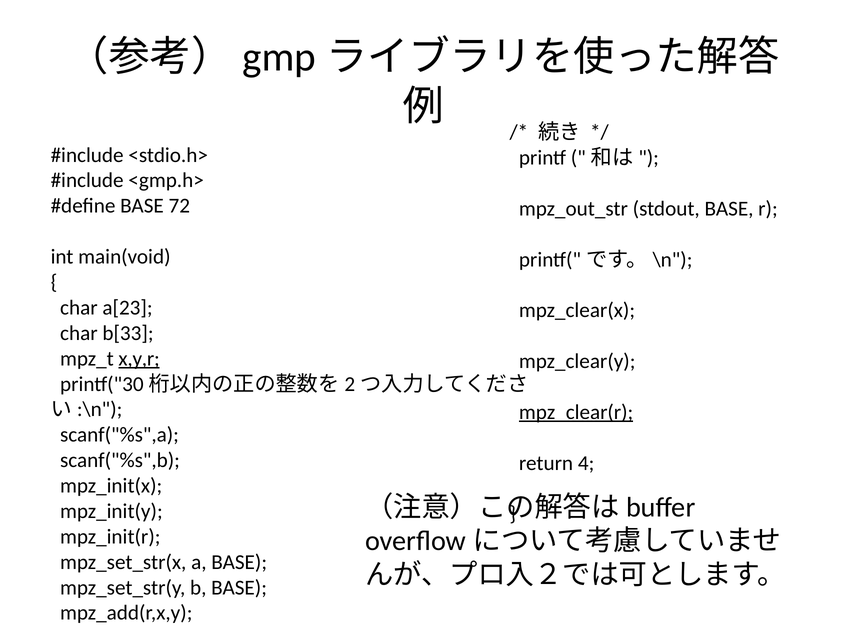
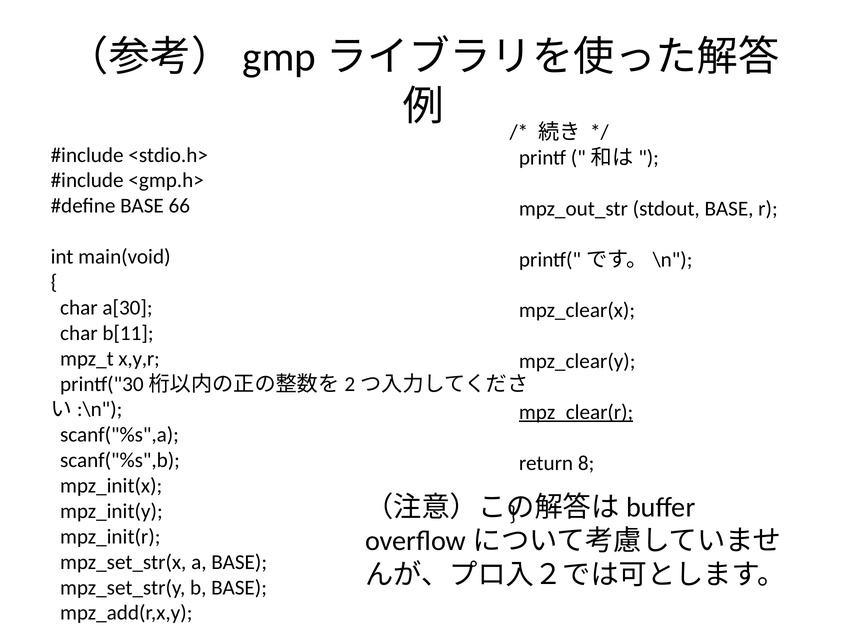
72: 72 -> 66
a[23: a[23 -> a[30
b[33: b[33 -> b[11
x,y,r underline: present -> none
4: 4 -> 8
